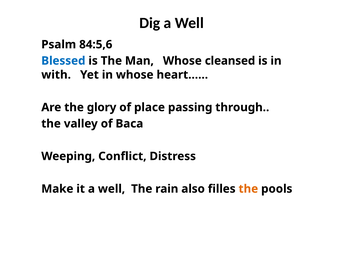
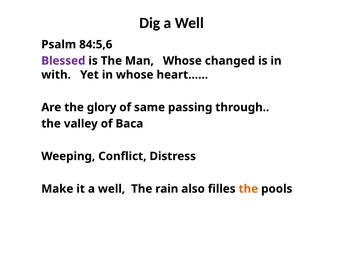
Blessed colour: blue -> purple
cleansed: cleansed -> changed
place: place -> same
